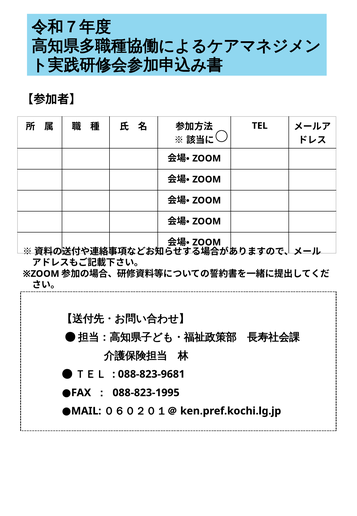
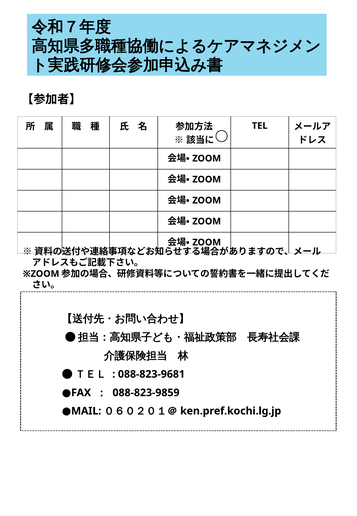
088-823-1995: 088-823-1995 -> 088-823-9859
